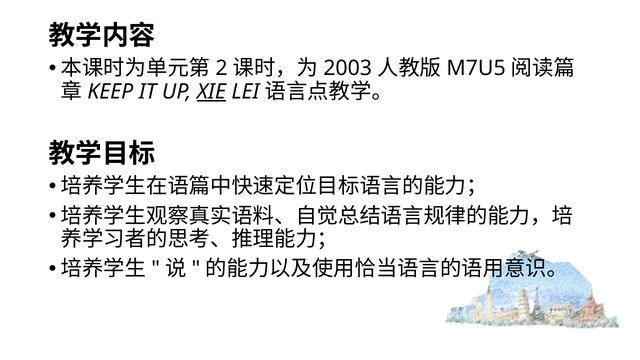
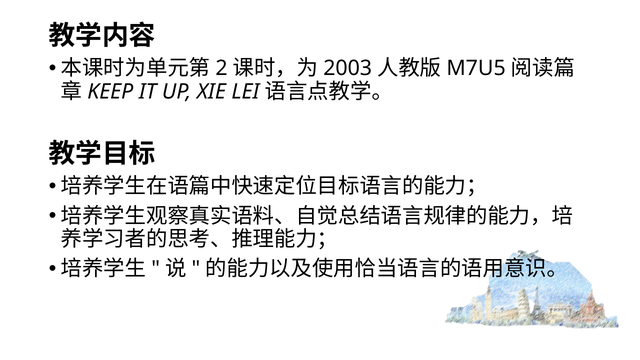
XIE underline: present -> none
